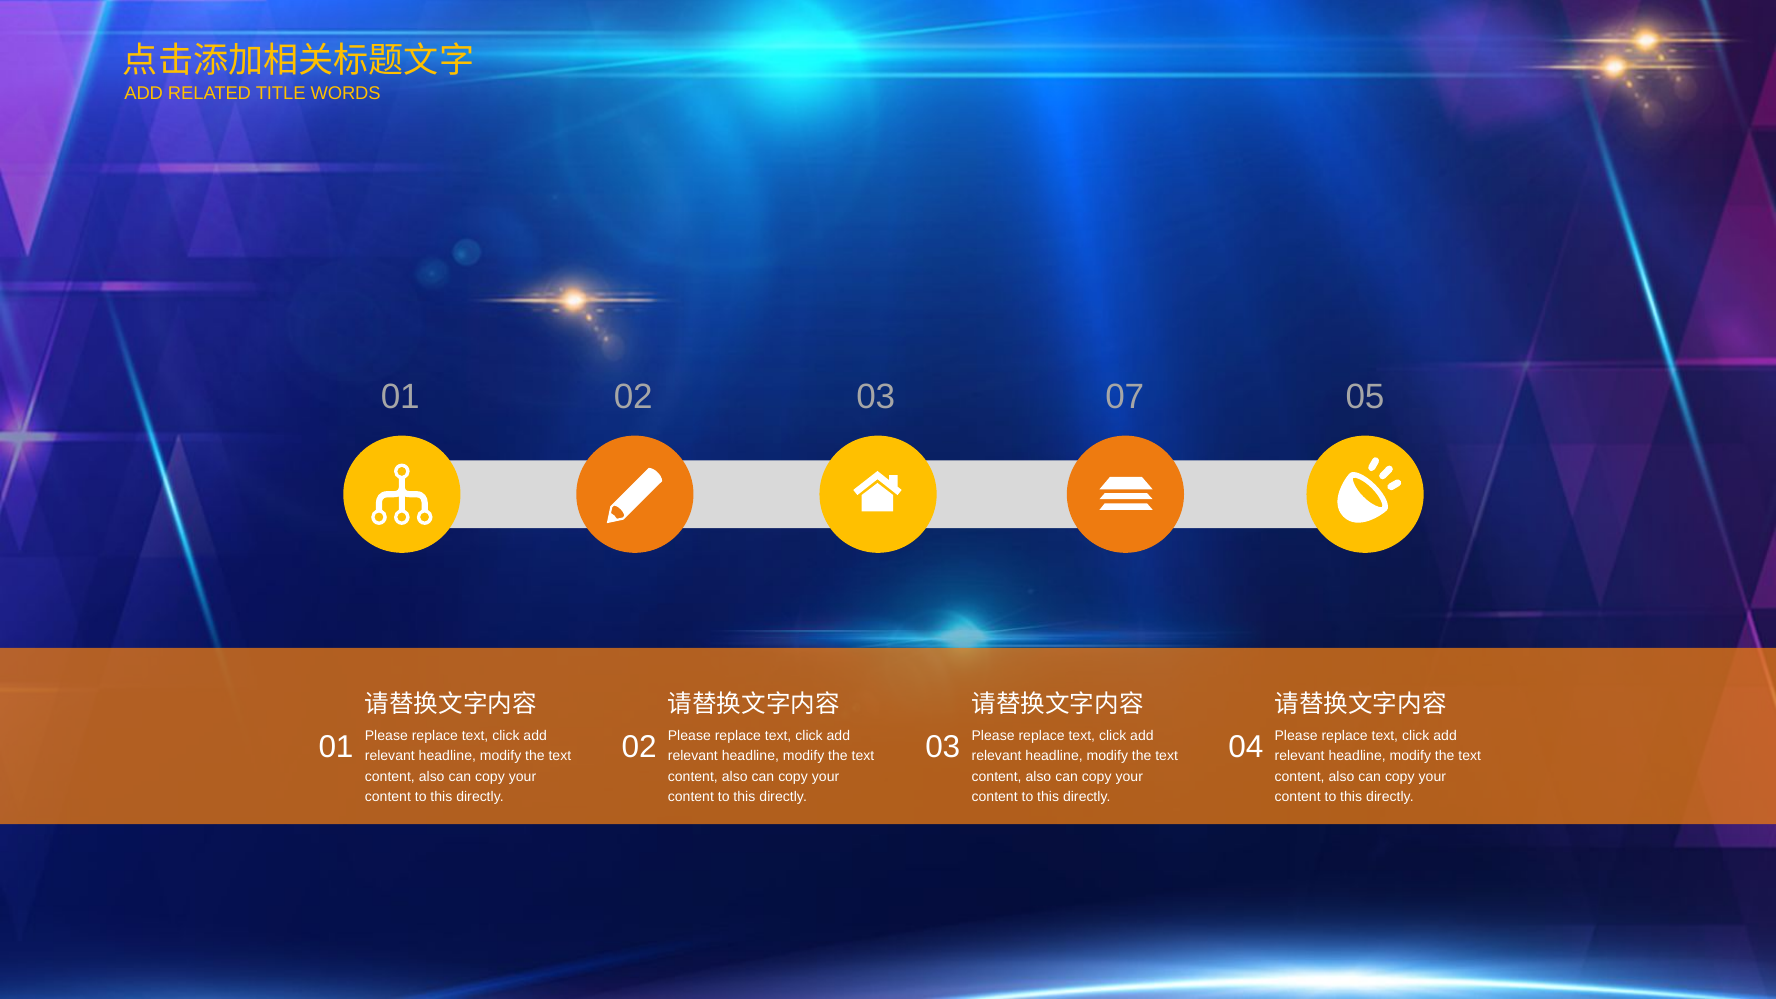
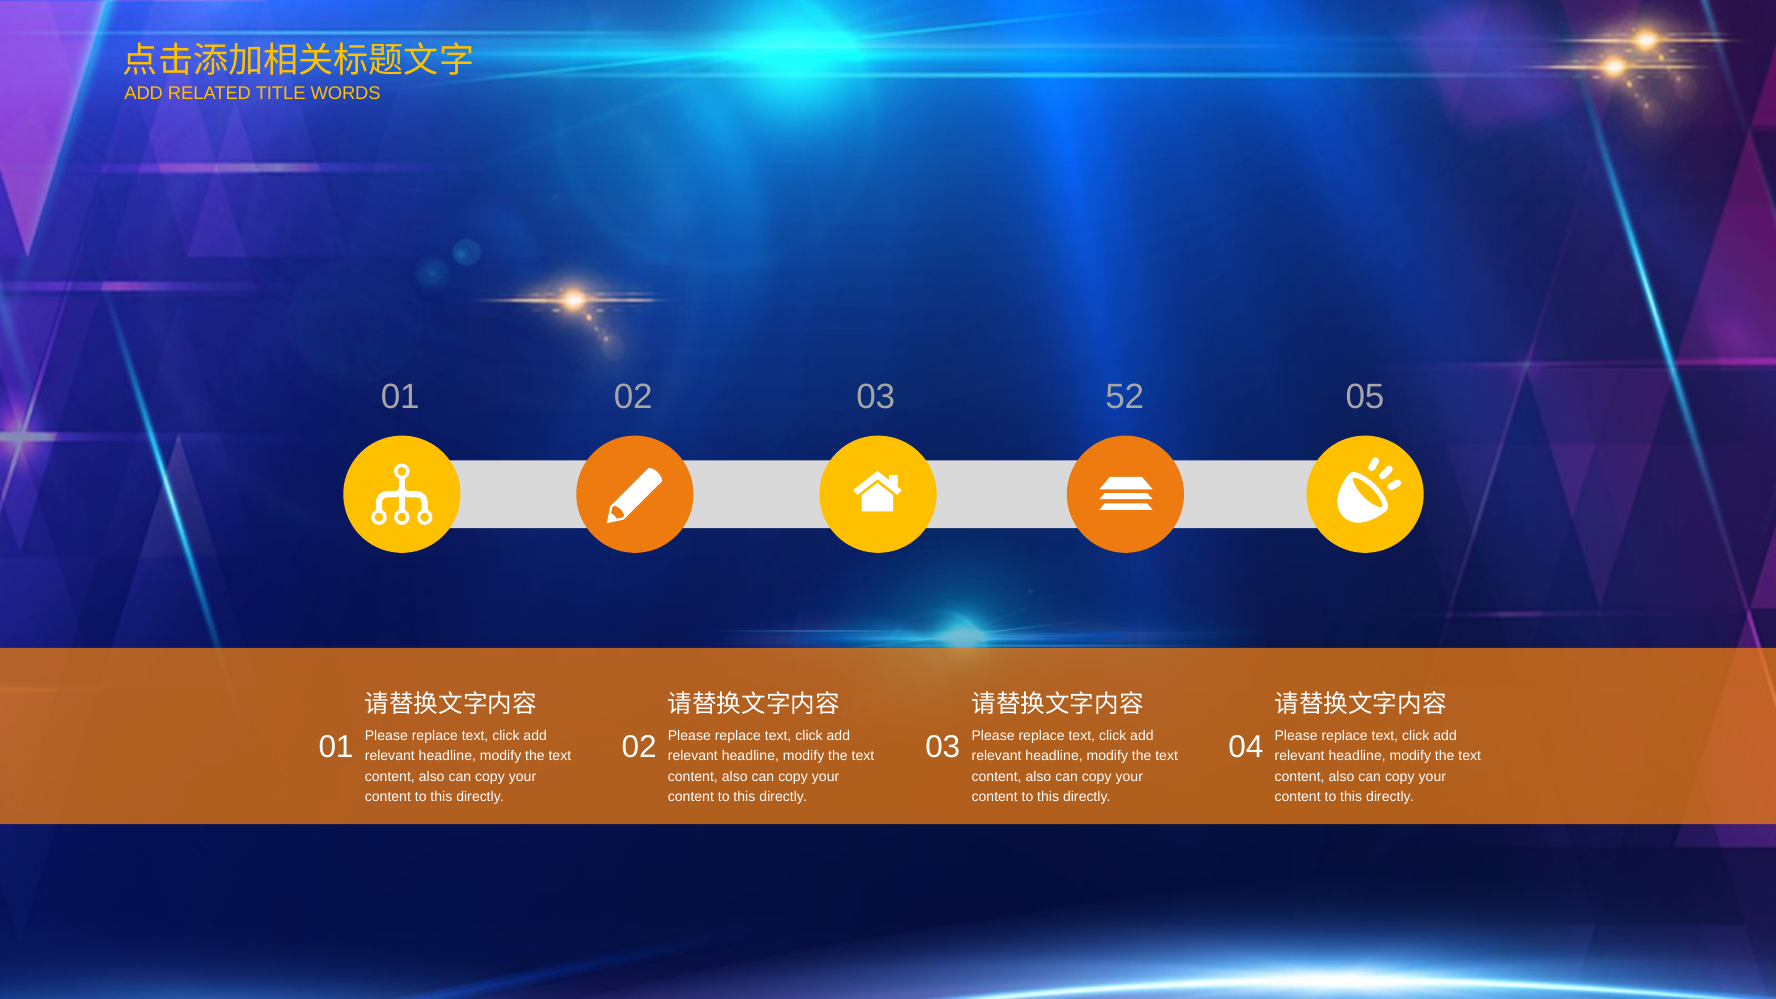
07: 07 -> 52
